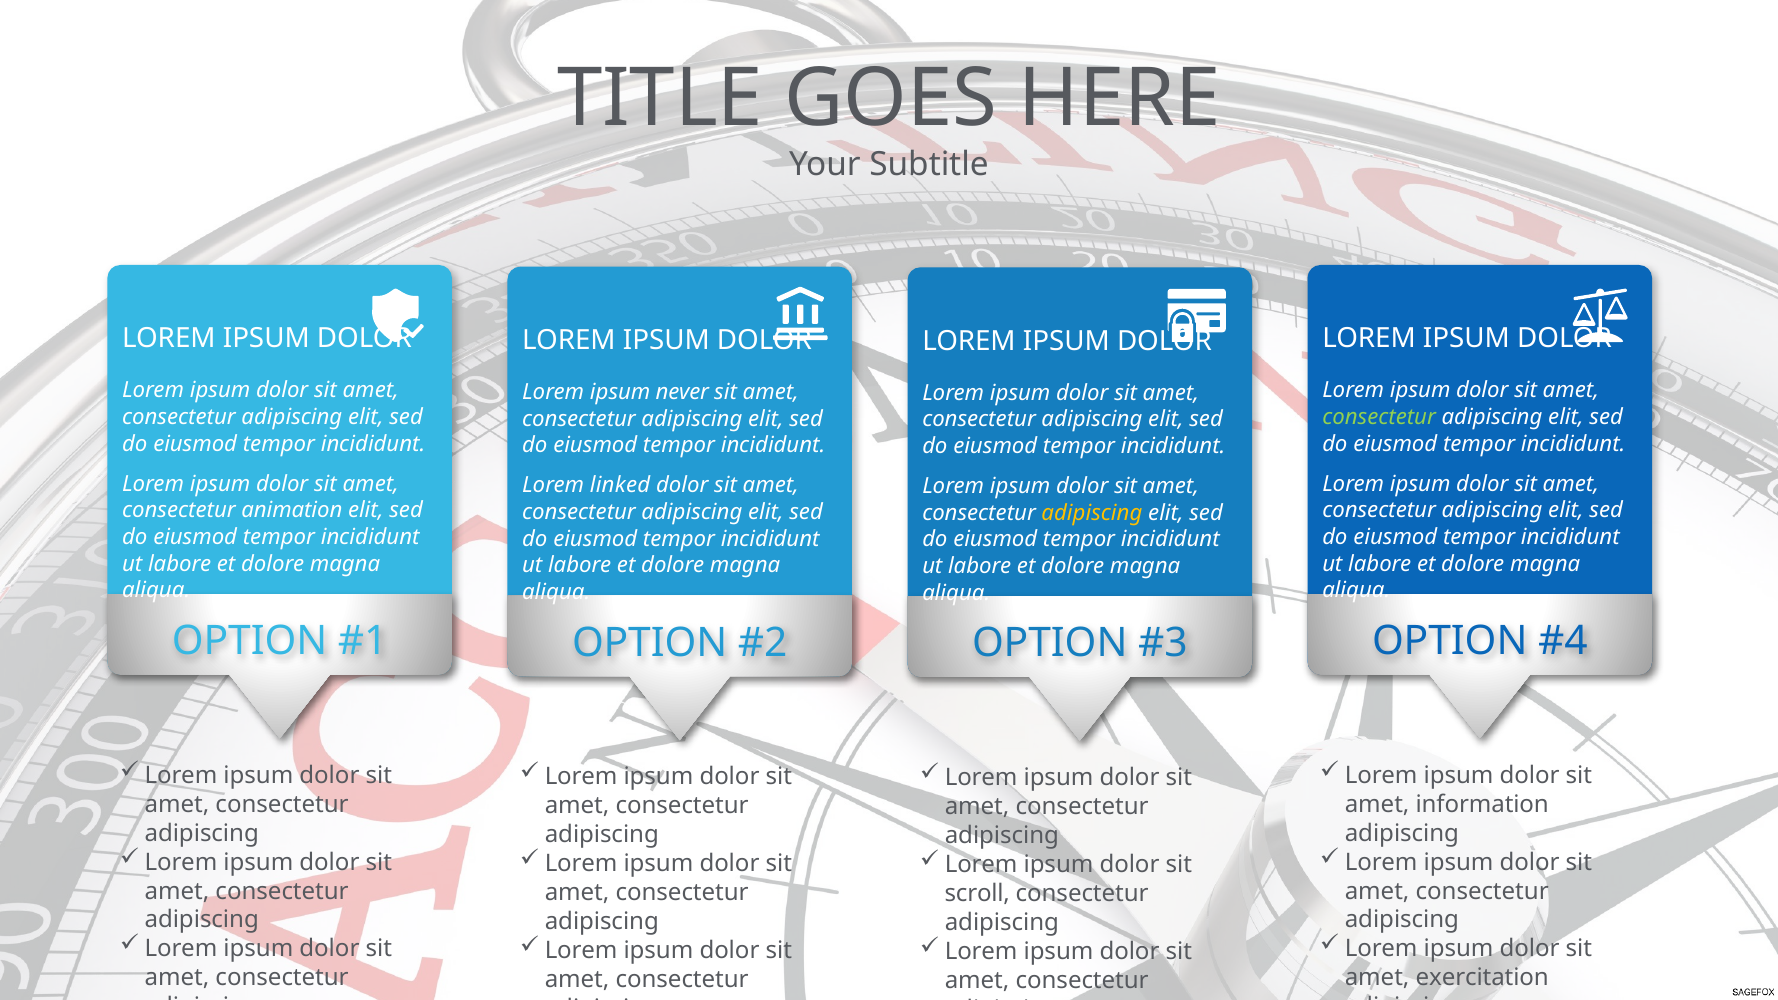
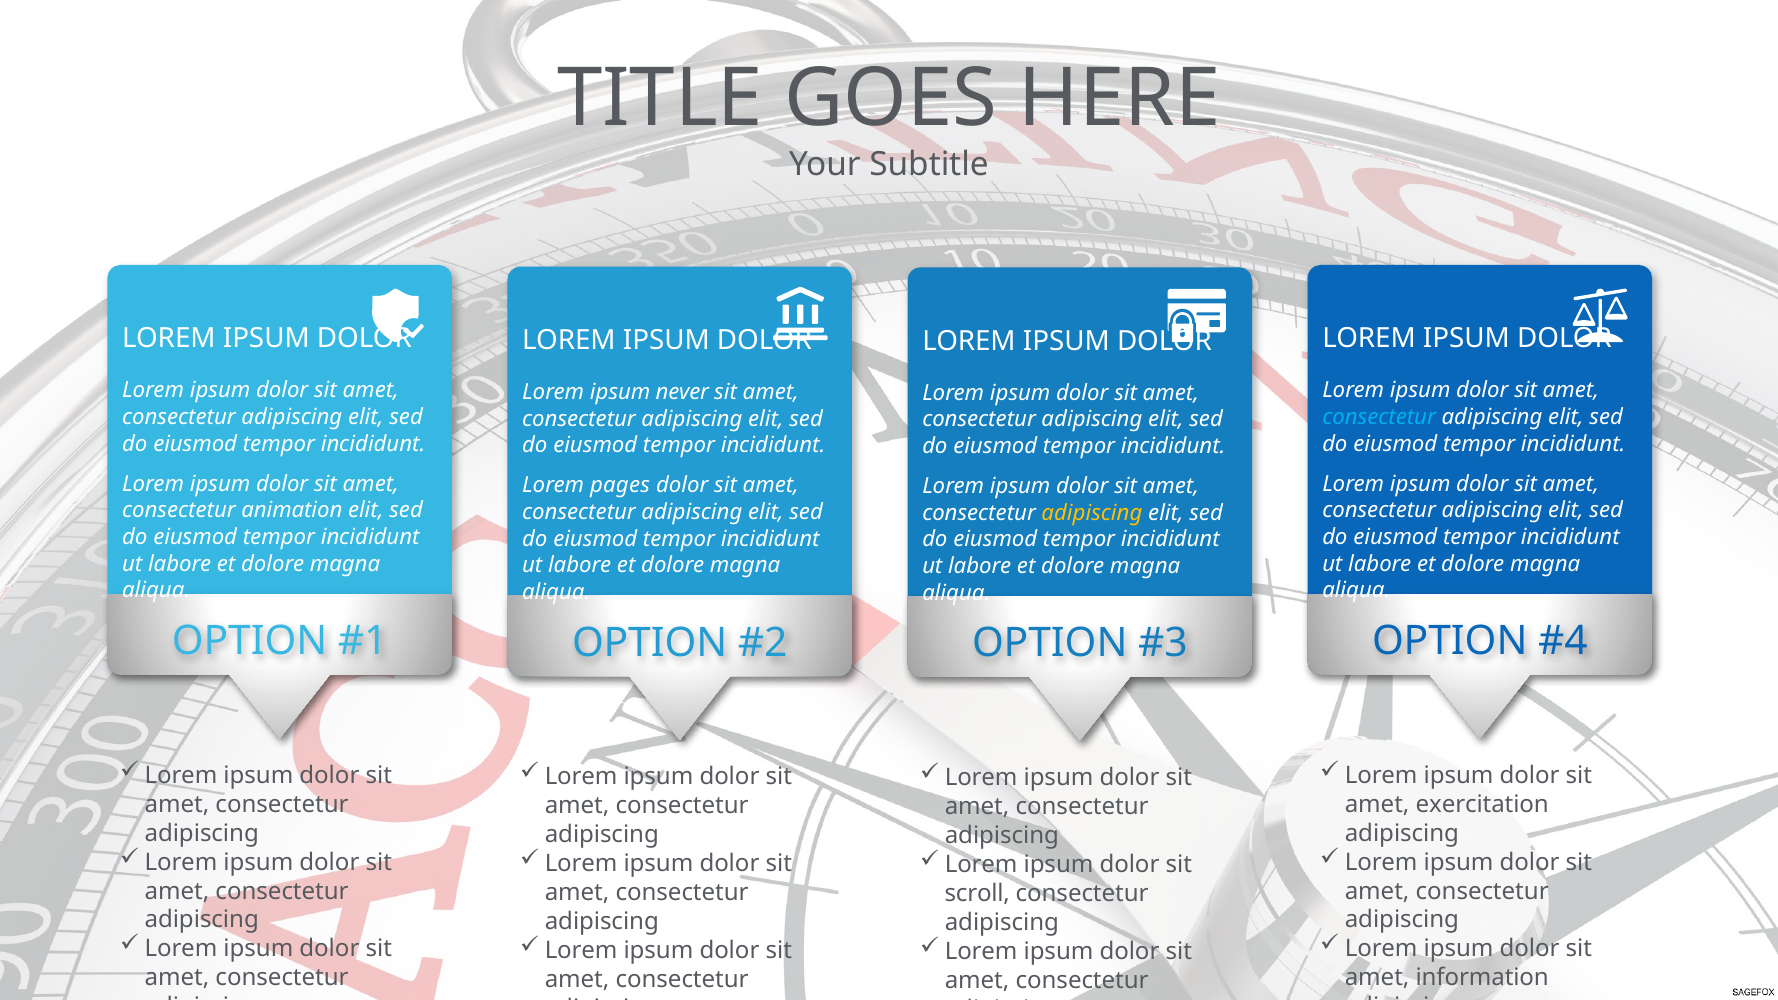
consectetur at (1379, 417) colour: light green -> light blue
linked: linked -> pages
information: information -> exercitation
exercitation: exercitation -> information
